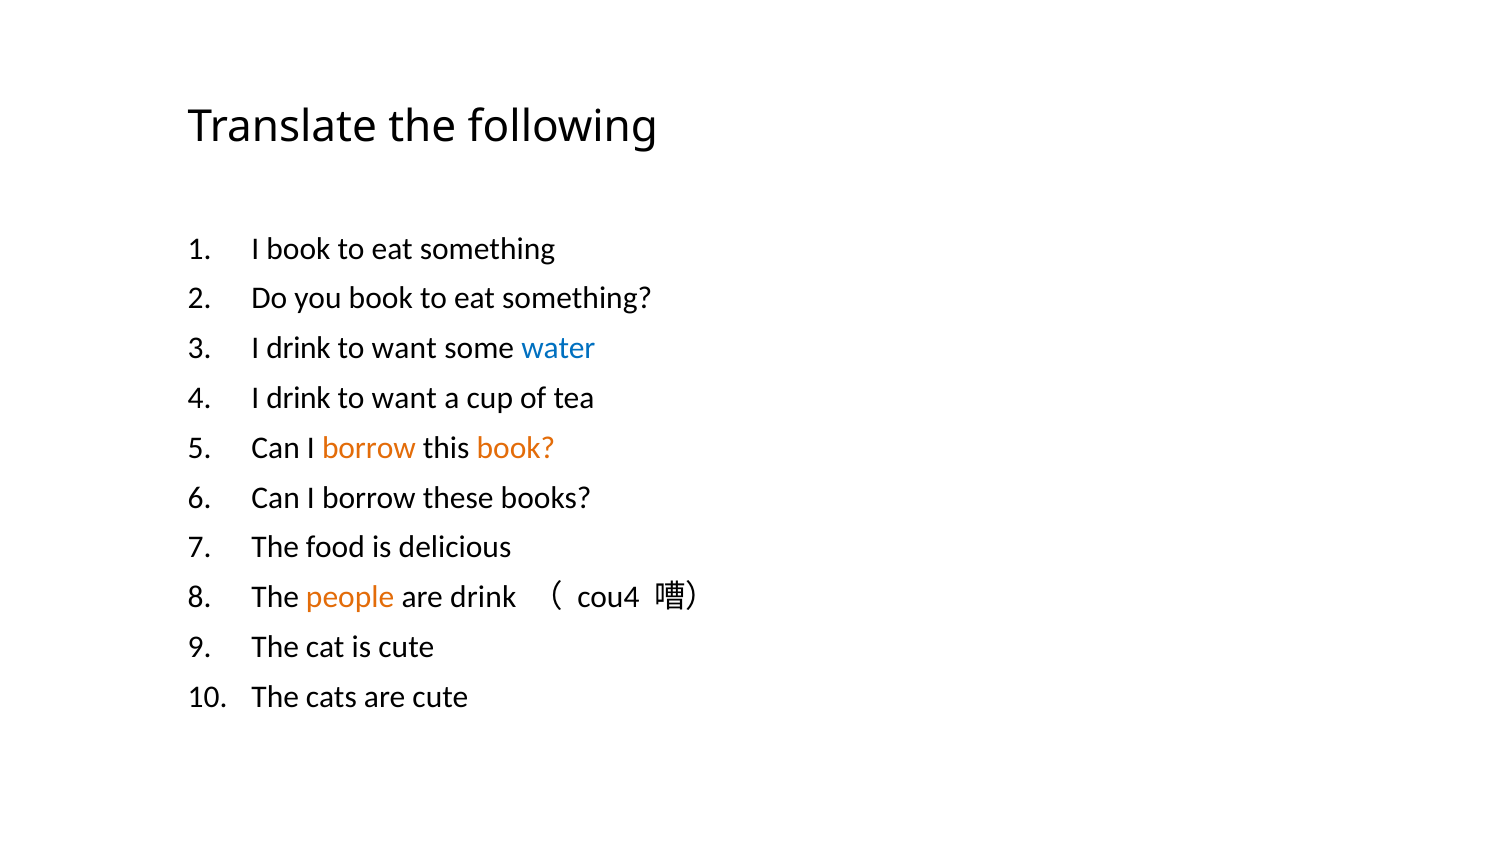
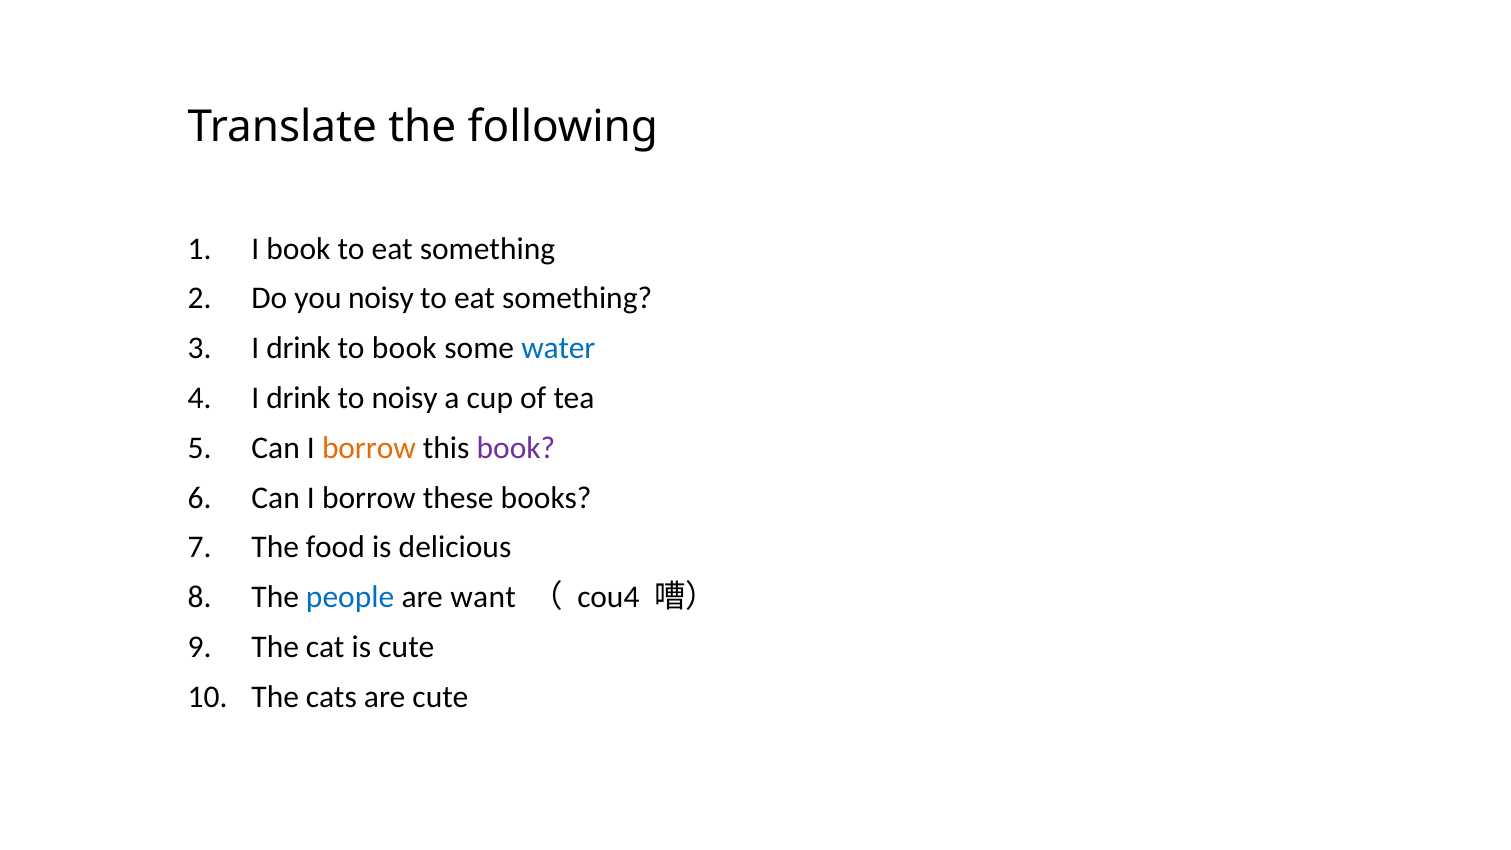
you book: book -> noisy
want at (404, 348): want -> book
want at (404, 398): want -> noisy
book at (516, 448) colour: orange -> purple
people colour: orange -> blue
are drink: drink -> want
